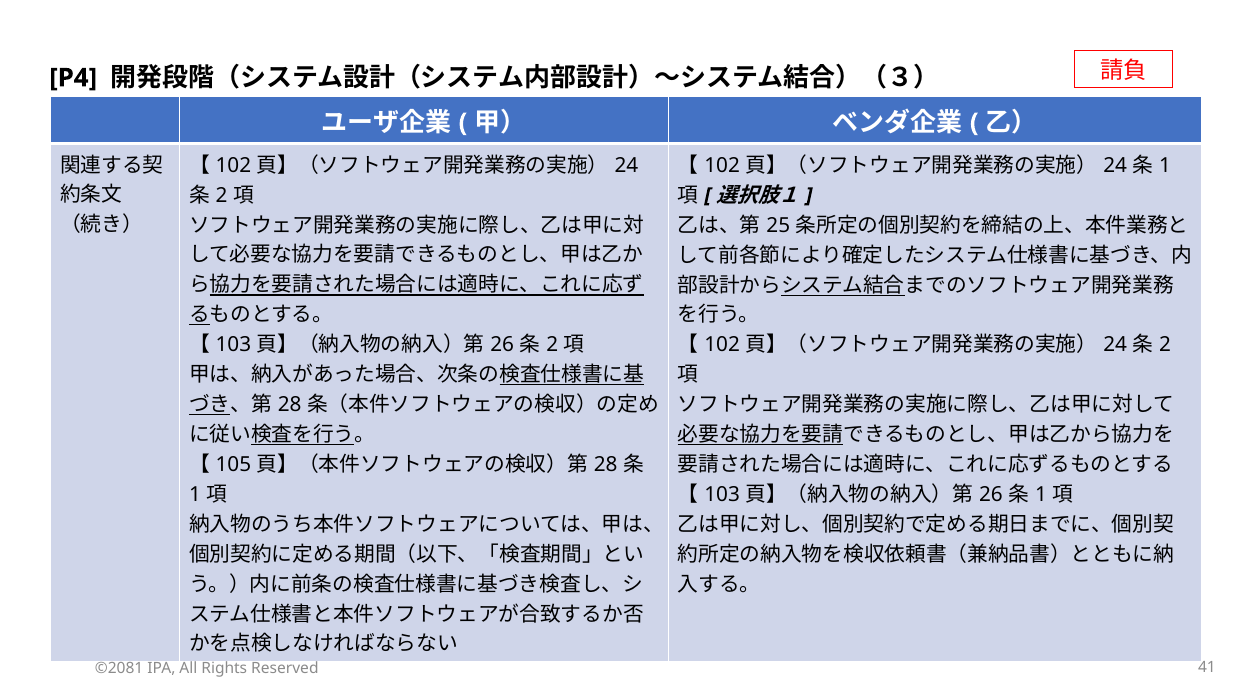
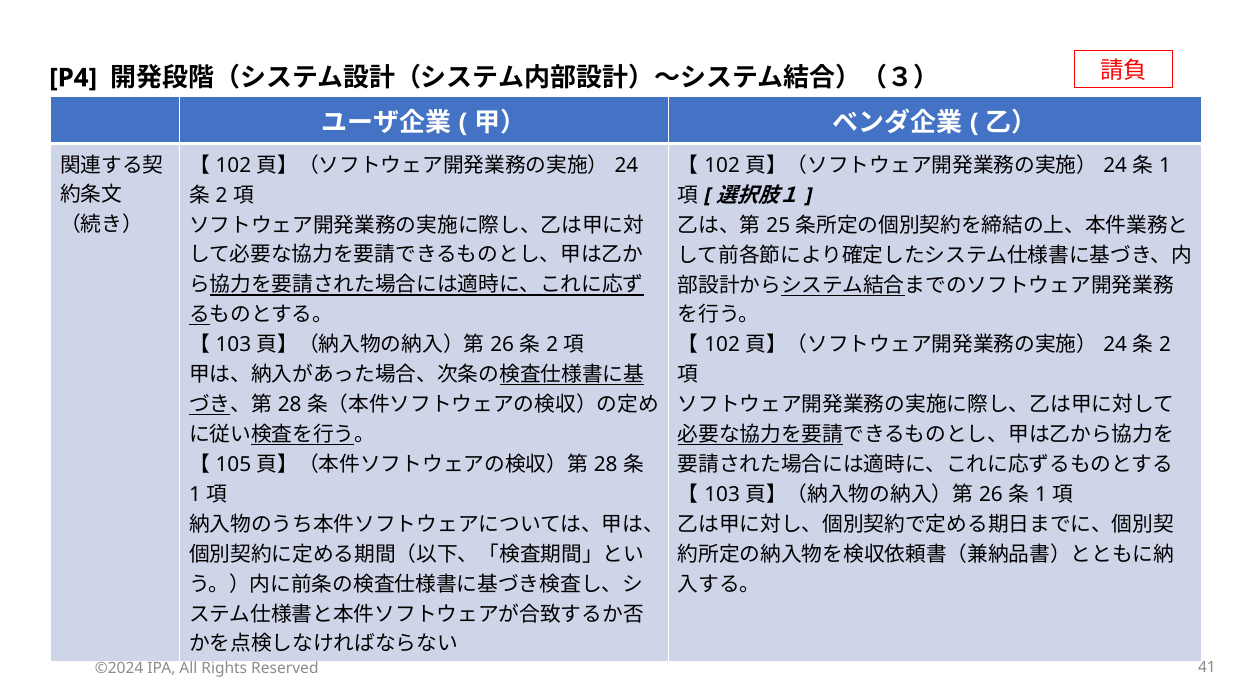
©2081: ©2081 -> ©2024
